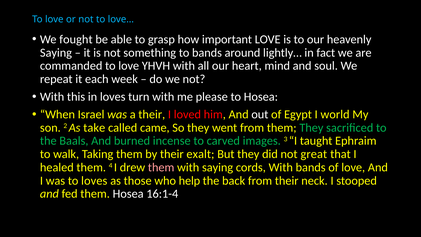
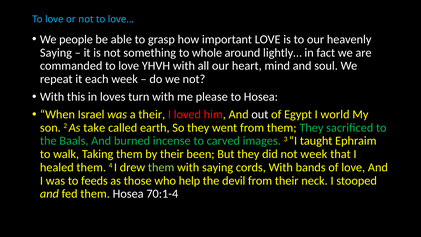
fought: fought -> people
to bands: bands -> whole
came: came -> earth
exalt: exalt -> been
not great: great -> week
them at (161, 167) colour: pink -> light green
to loves: loves -> feeds
back: back -> devil
16:1-4: 16:1-4 -> 70:1-4
